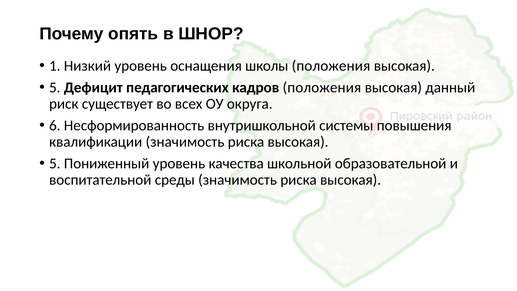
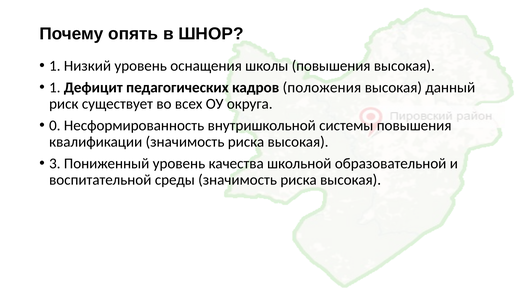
школы положения: положения -> повышения
5 at (55, 88): 5 -> 1
6: 6 -> 0
5 at (55, 163): 5 -> 3
